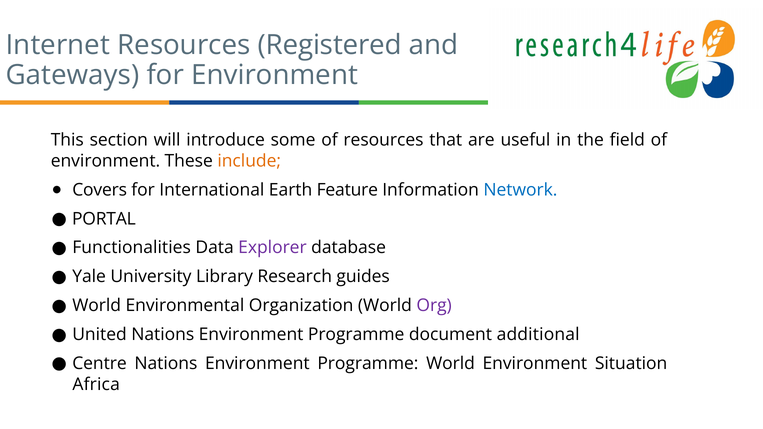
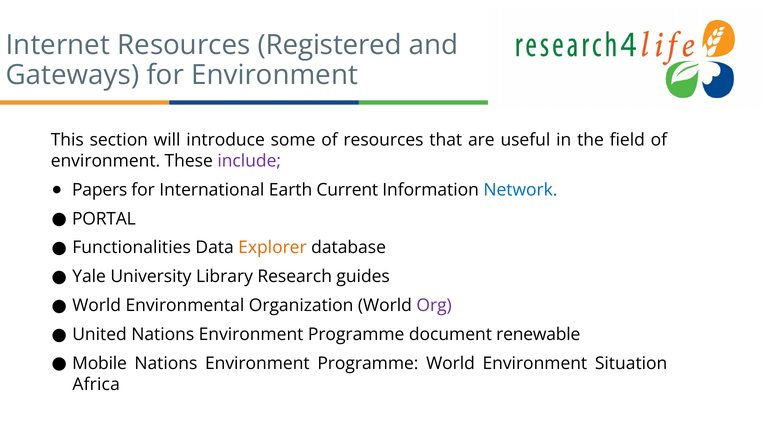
include colour: orange -> purple
Covers: Covers -> Papers
Feature: Feature -> Current
Explorer colour: purple -> orange
additional: additional -> renewable
Centre: Centre -> Mobile
